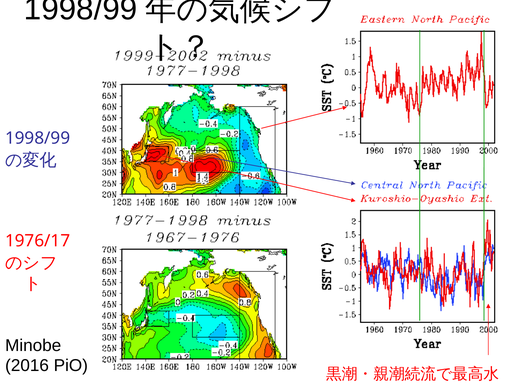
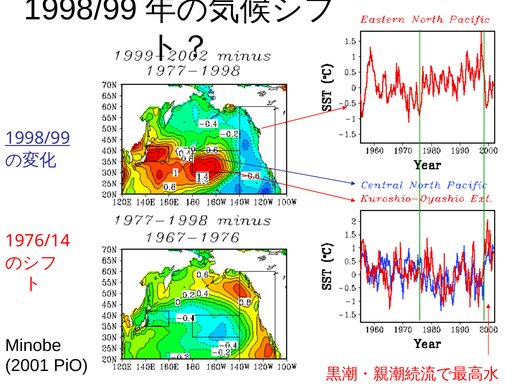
1998/99 at (38, 138) underline: none -> present
1976/17: 1976/17 -> 1976/14
2016: 2016 -> 2001
